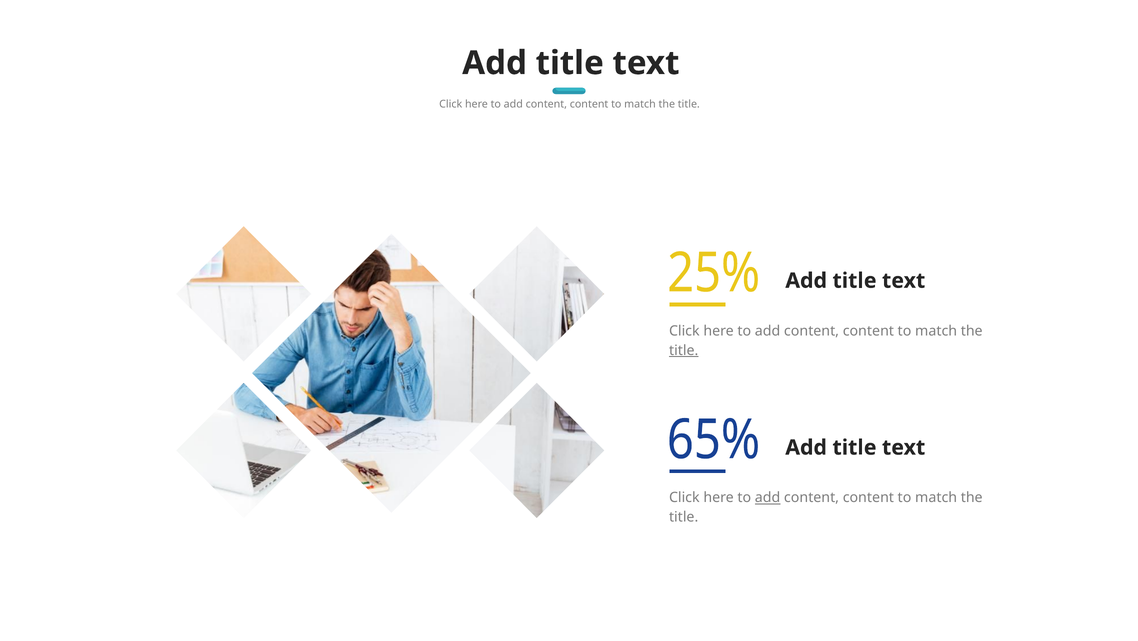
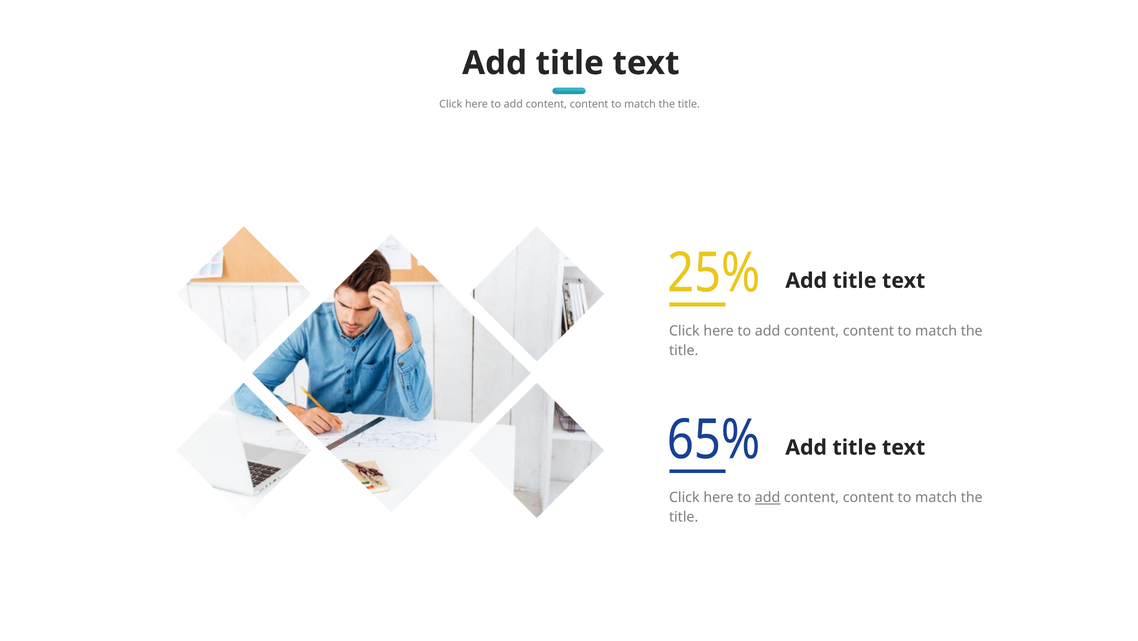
title at (684, 350) underline: present -> none
